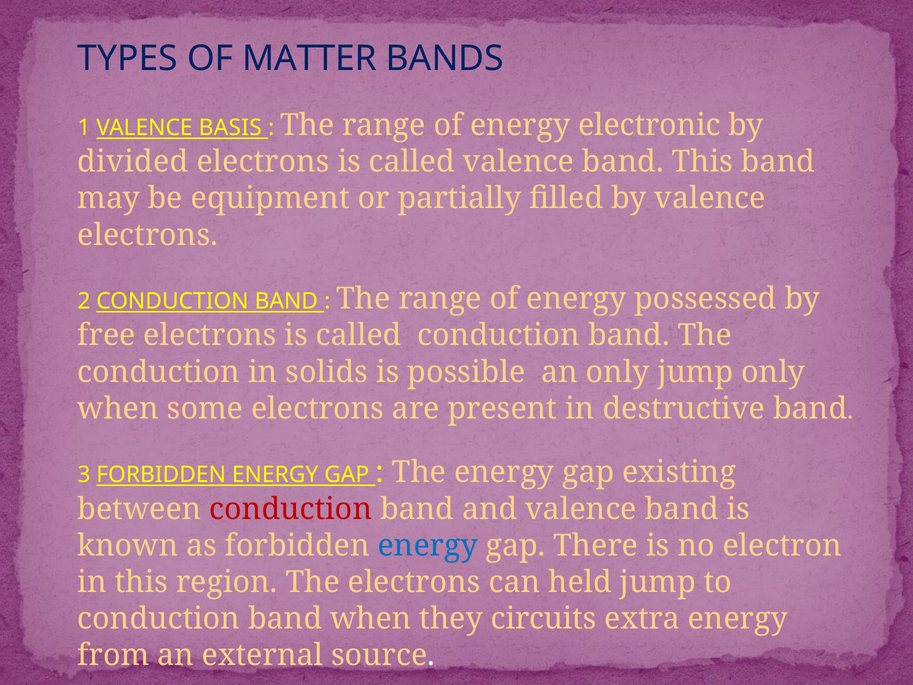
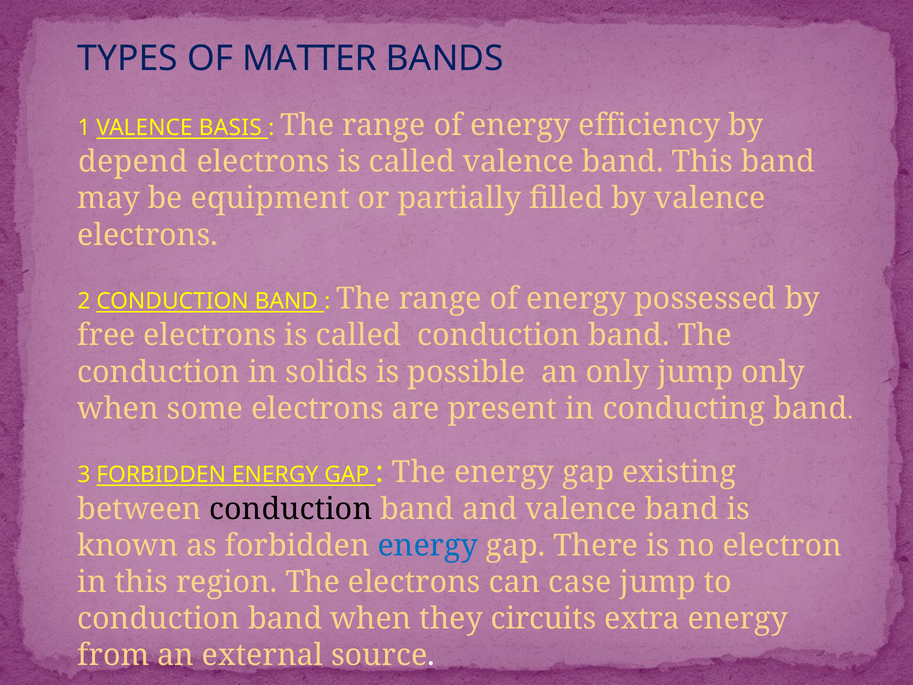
electronic: electronic -> efficiency
divided: divided -> depend
destructive: destructive -> conducting
conduction at (291, 509) colour: red -> black
held: held -> case
